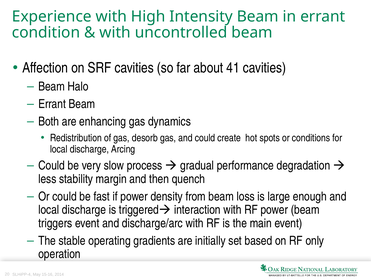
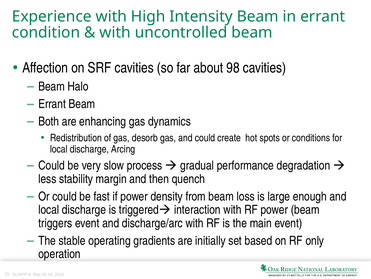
41: 41 -> 98
